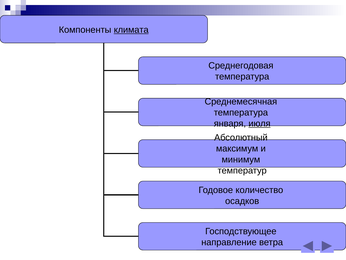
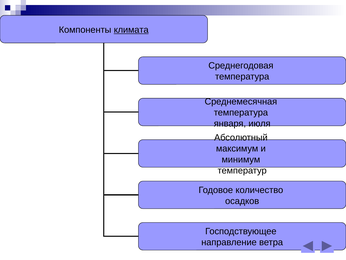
июля underline: present -> none
